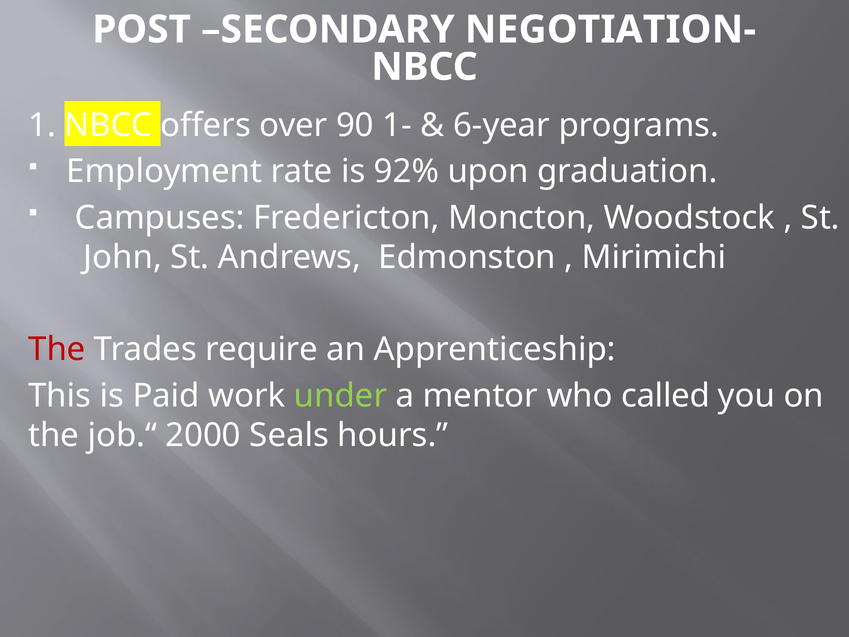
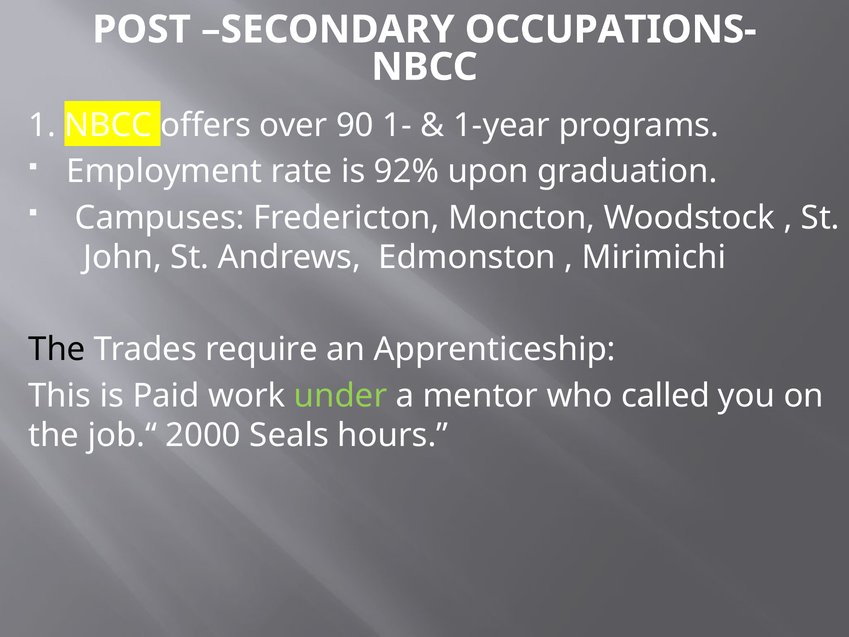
NEGOTIATION-: NEGOTIATION- -> OCCUPATIONS-
6-year: 6-year -> 1-year
The at (57, 349) colour: red -> black
